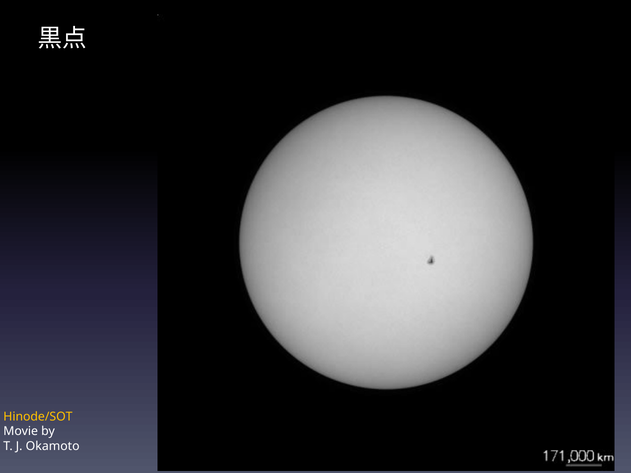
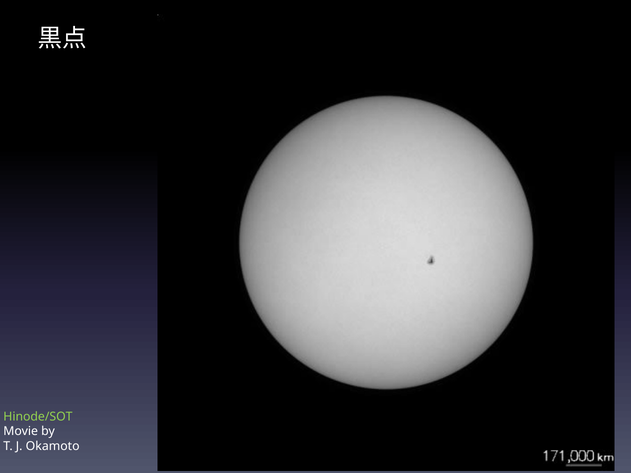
Hinode/SOT colour: yellow -> light green
